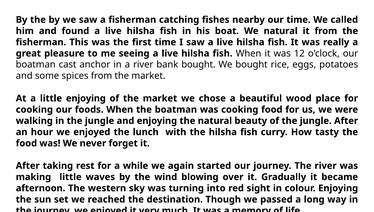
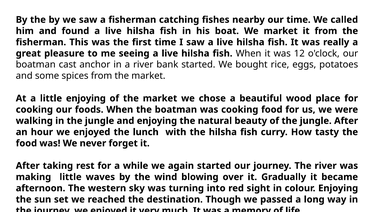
We natural: natural -> market
bank bought: bought -> started
